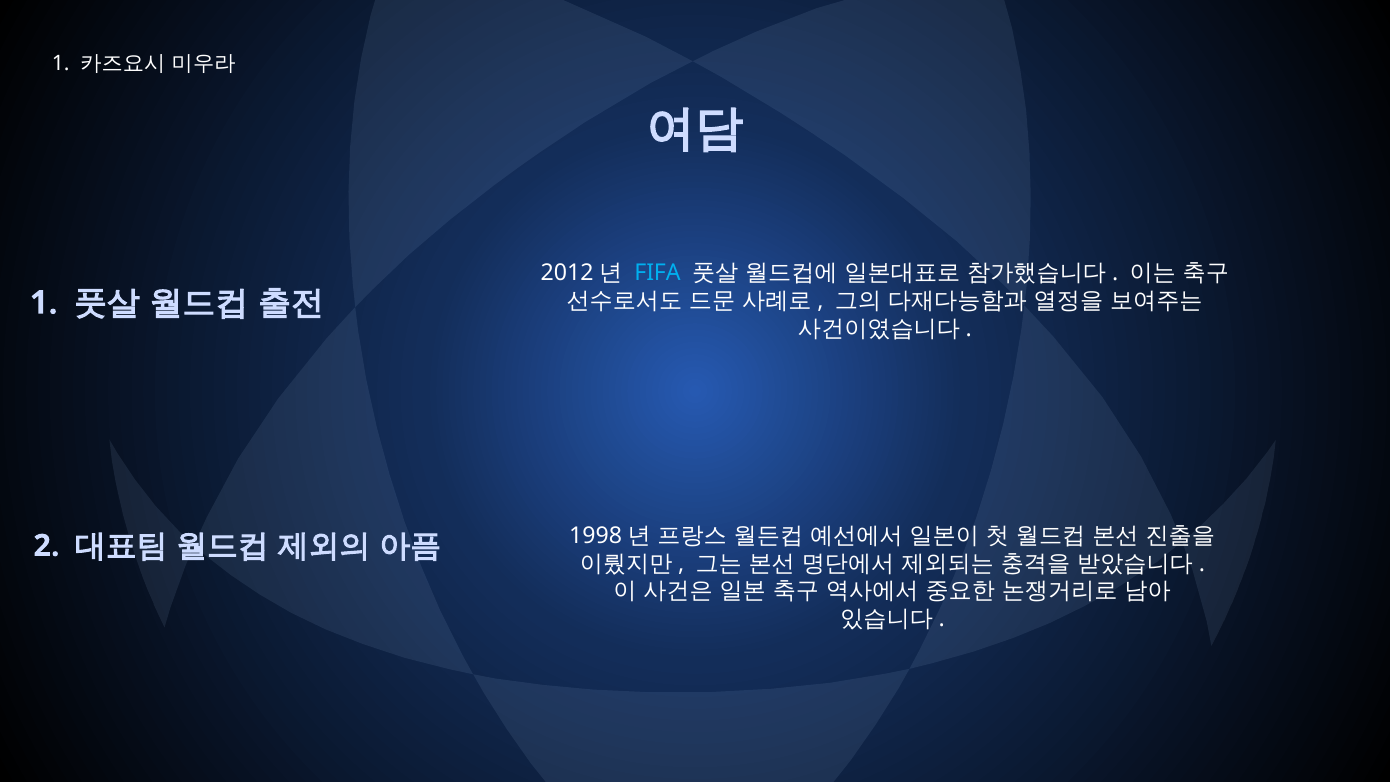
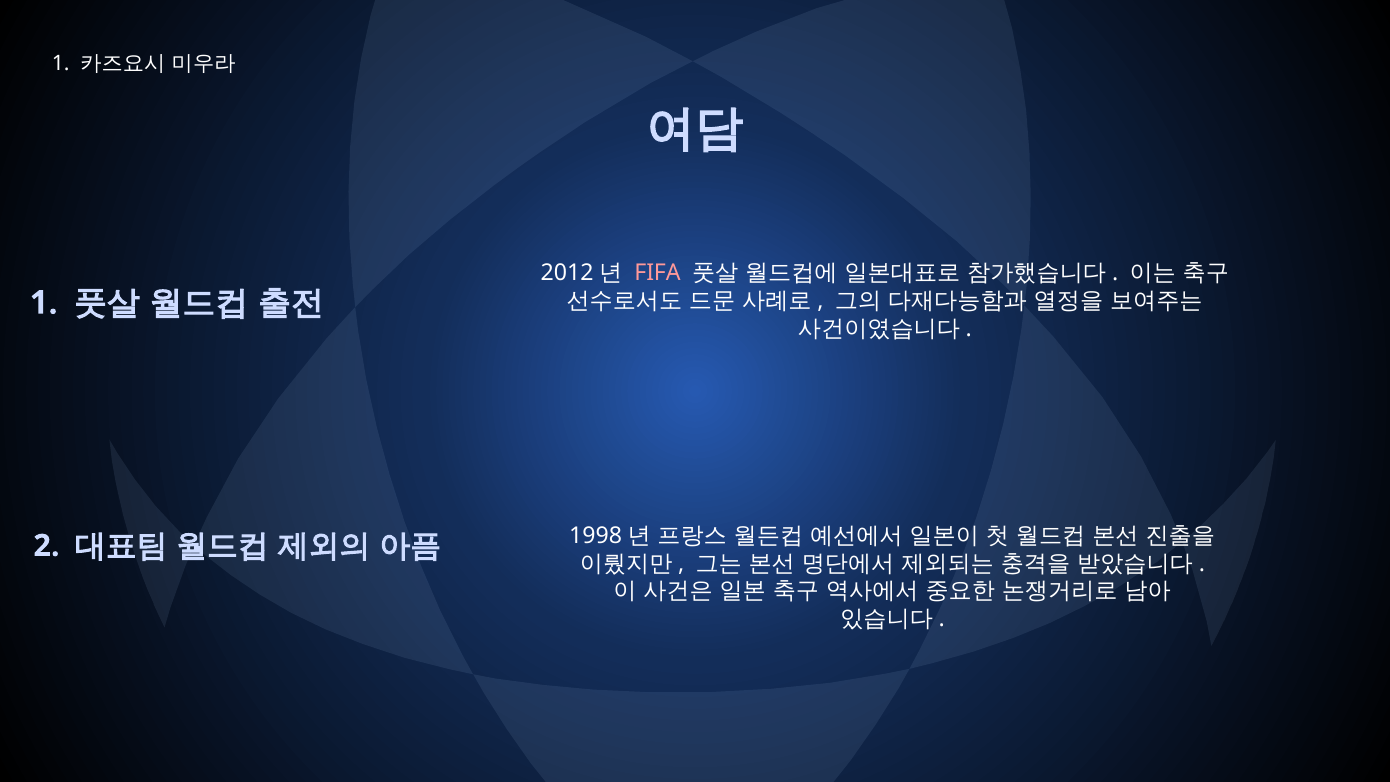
FIFA colour: light blue -> pink
